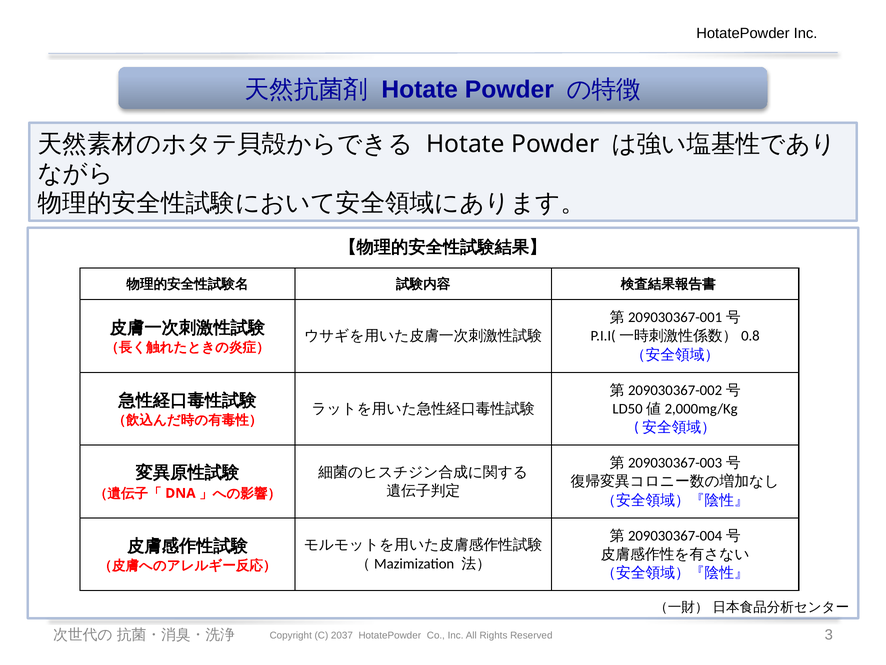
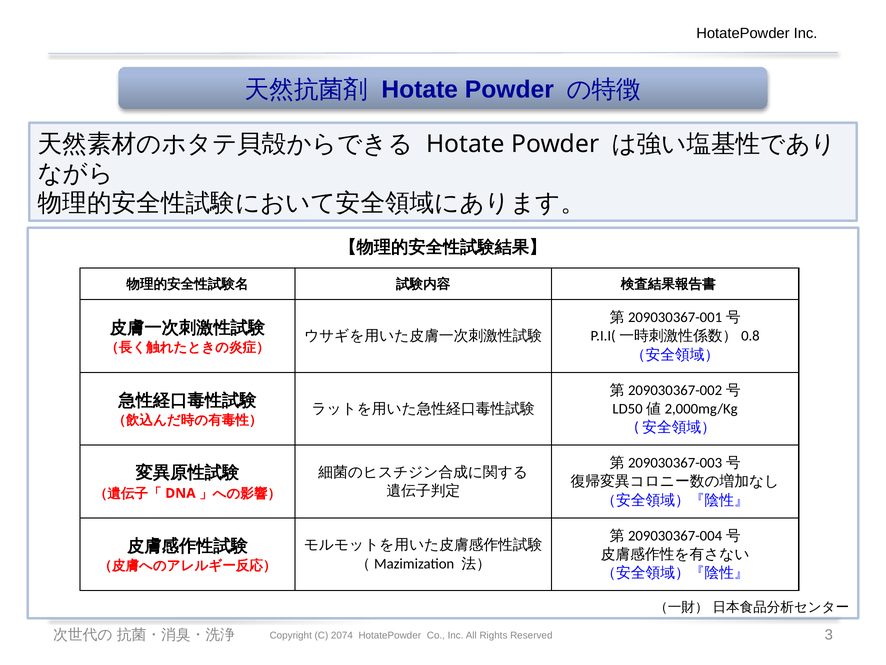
2037: 2037 -> 2074
